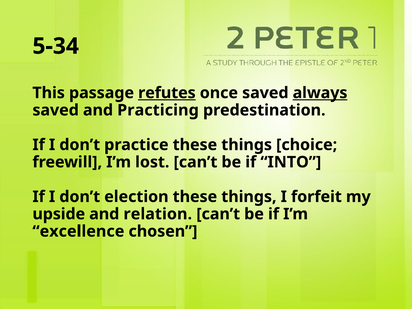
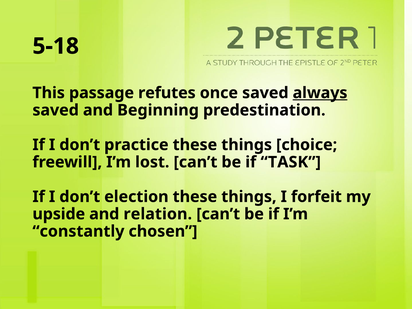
5-34: 5-34 -> 5-18
refutes underline: present -> none
Practicing: Practicing -> Beginning
INTO: INTO -> TASK
excellence: excellence -> constantly
